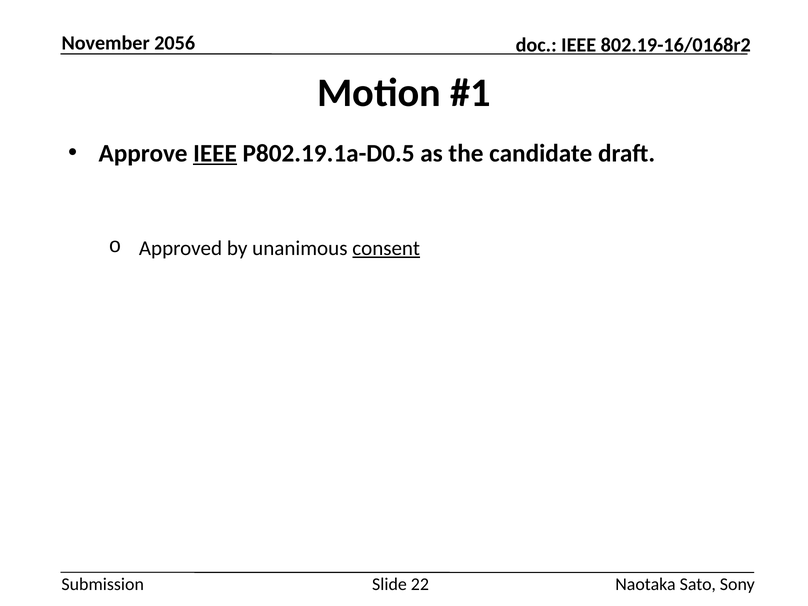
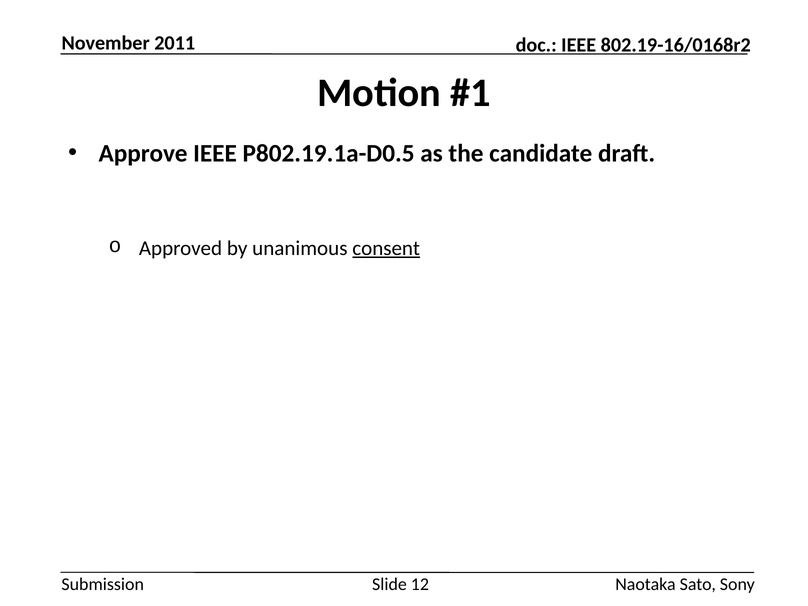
2056: 2056 -> 2011
IEEE at (215, 153) underline: present -> none
22: 22 -> 12
